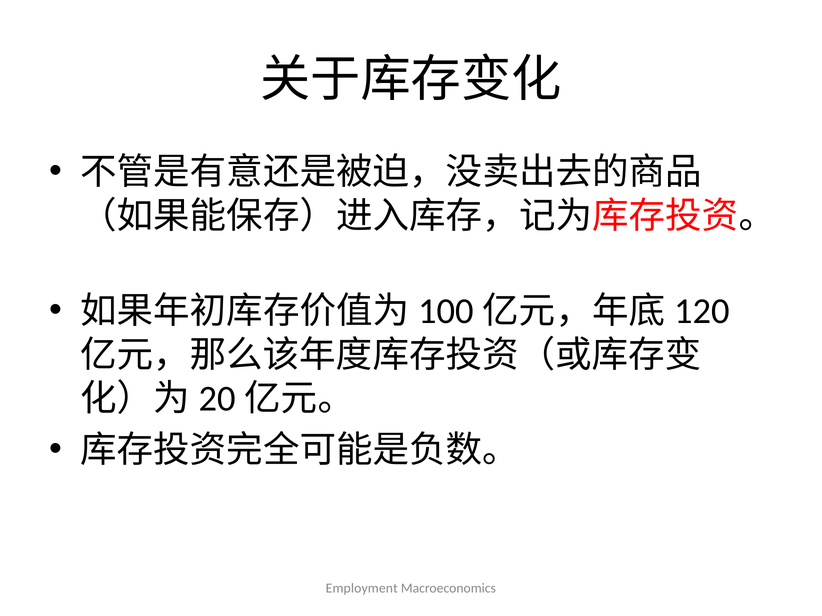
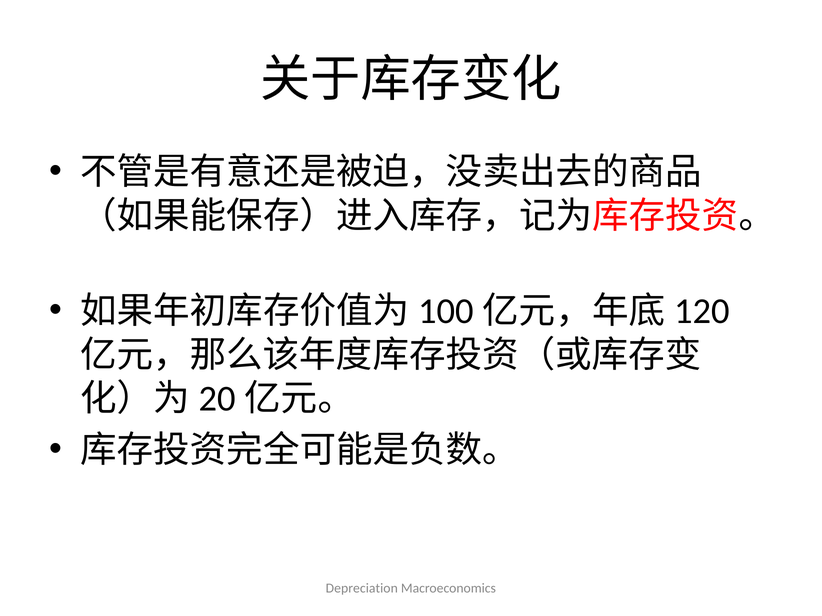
Employment: Employment -> Depreciation
